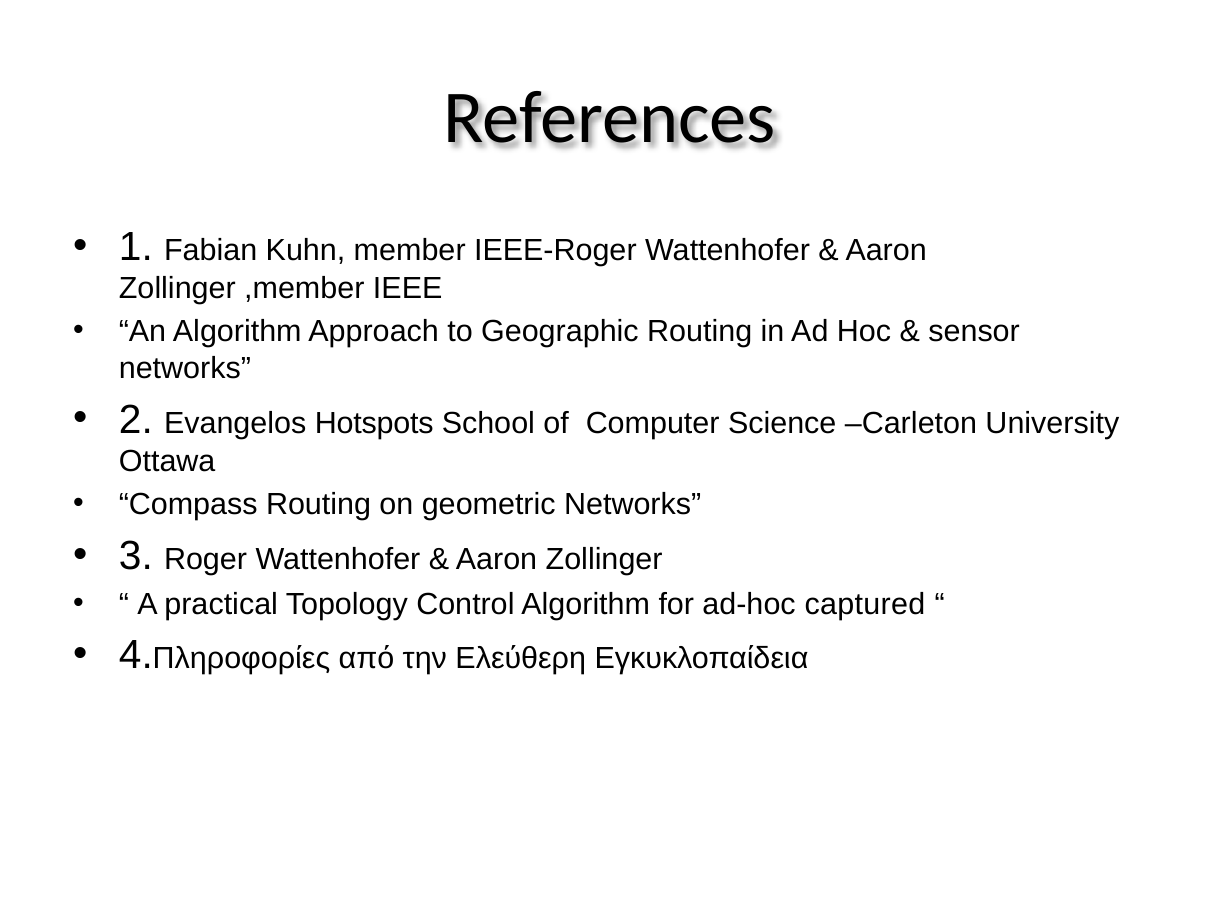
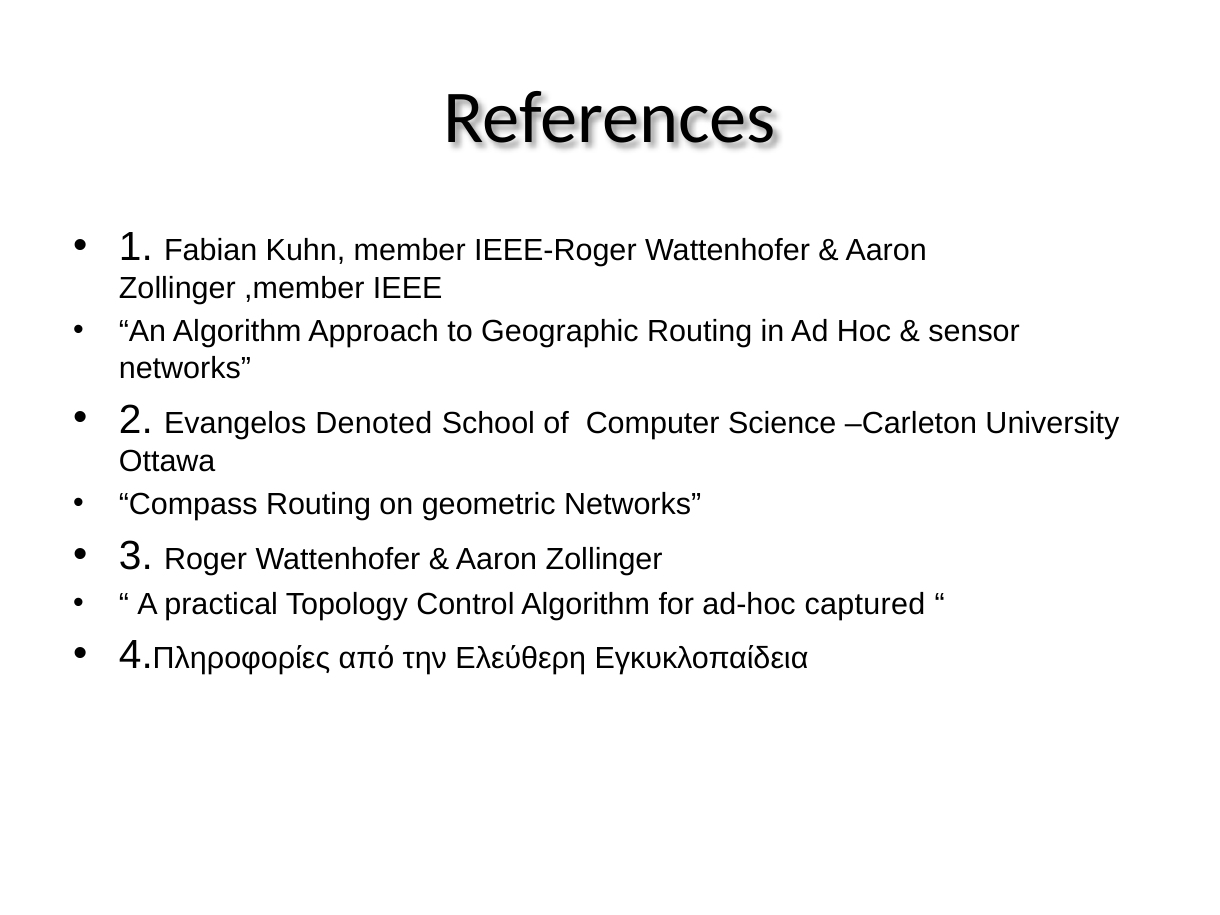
Hotspots: Hotspots -> Denoted
